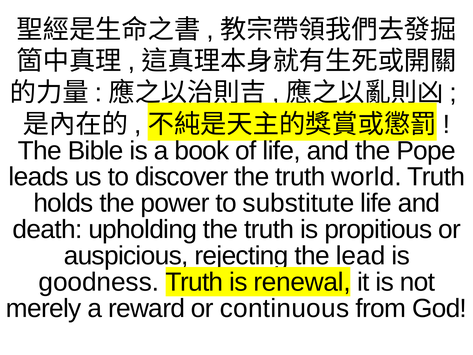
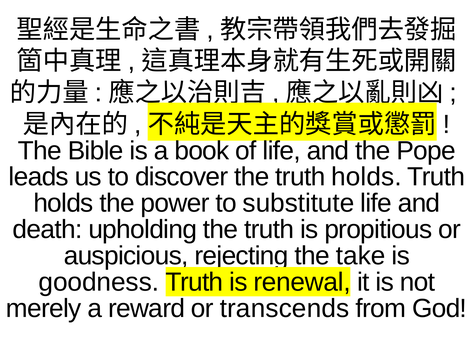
the truth world: world -> holds
lead: lead -> take
continuous: continuous -> transcends
